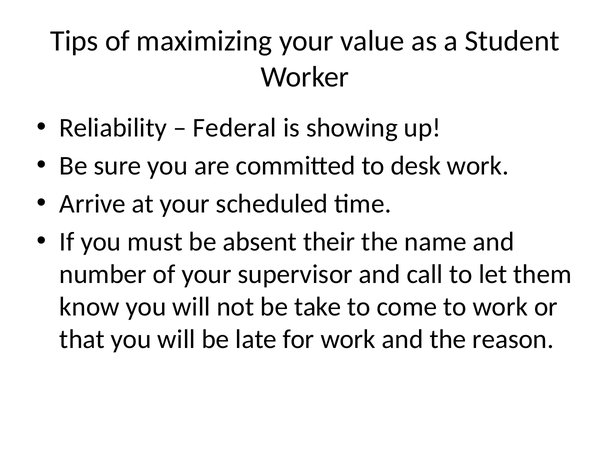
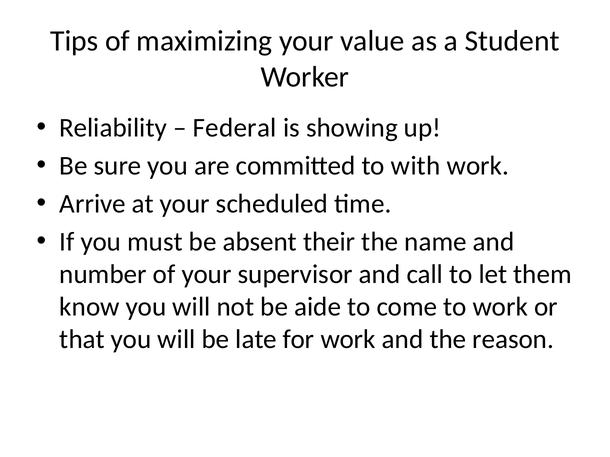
desk: desk -> with
take: take -> aide
